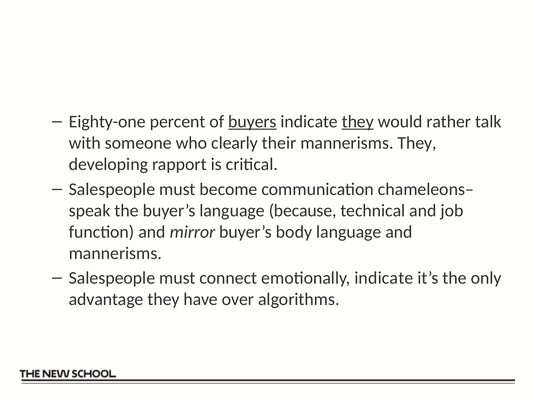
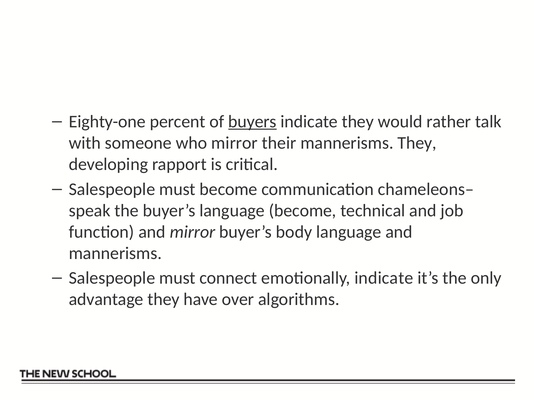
they at (358, 122) underline: present -> none
who clearly: clearly -> mirror
language because: because -> become
